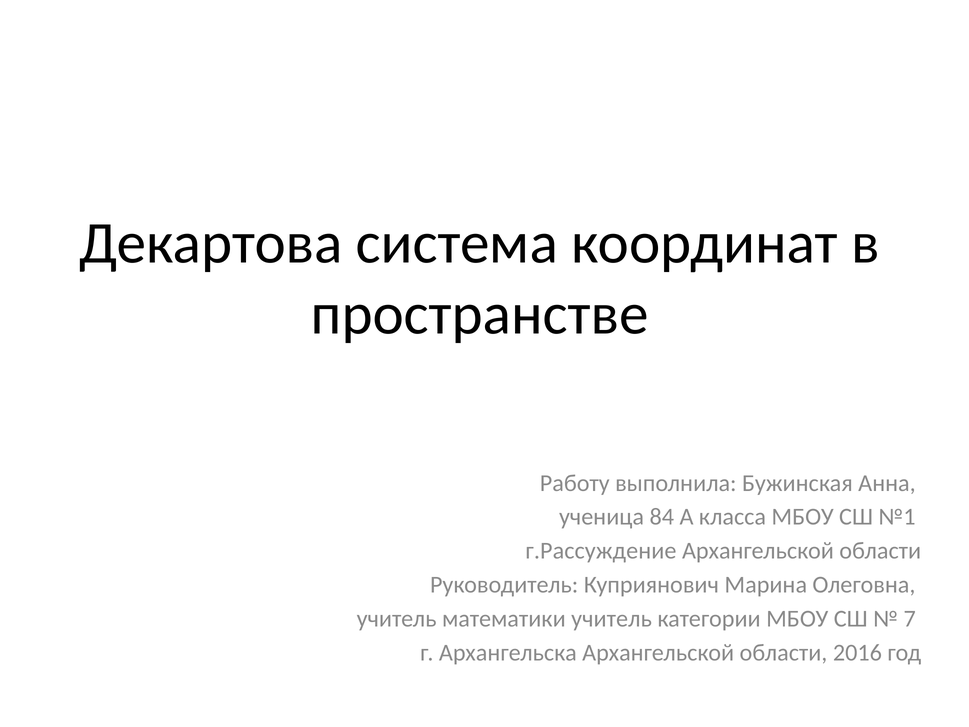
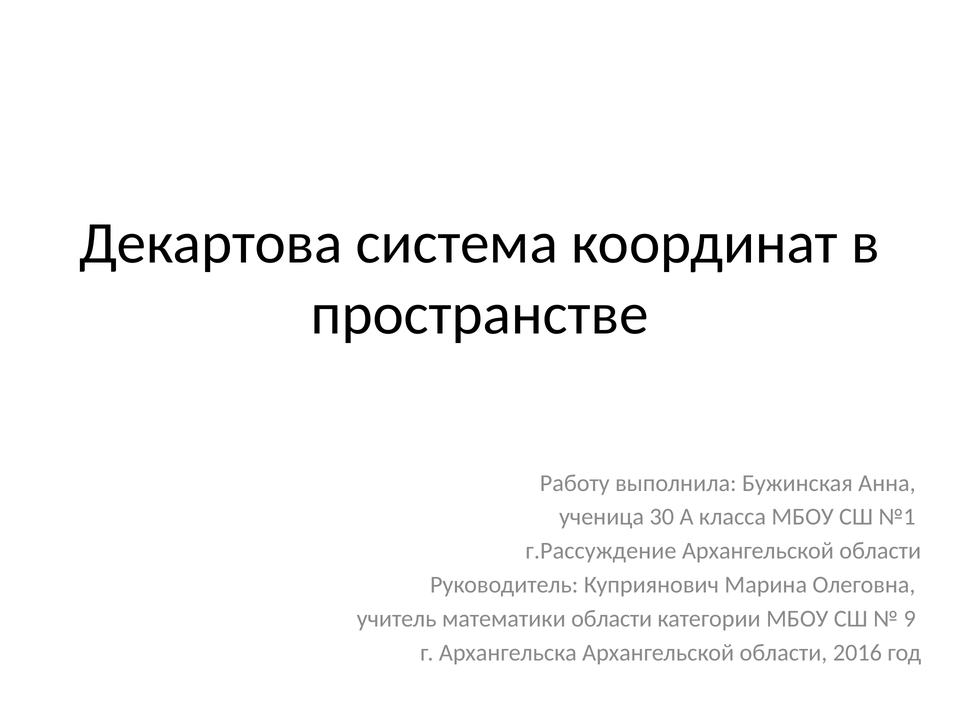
84: 84 -> 30
математики учитель: учитель -> области
7: 7 -> 9
